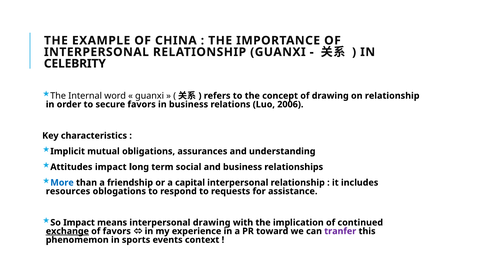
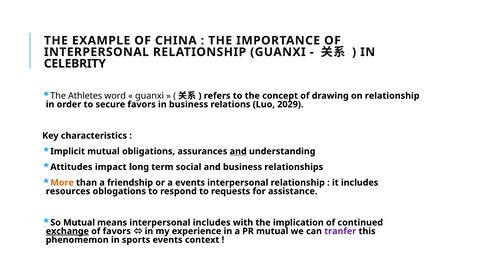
Internal: Internal -> Athletes
2006: 2006 -> 2029
and at (238, 152) underline: none -> present
More colour: blue -> orange
a capital: capital -> events
So Impact: Impact -> Mutual
interpersonal drawing: drawing -> includes
PR toward: toward -> mutual
